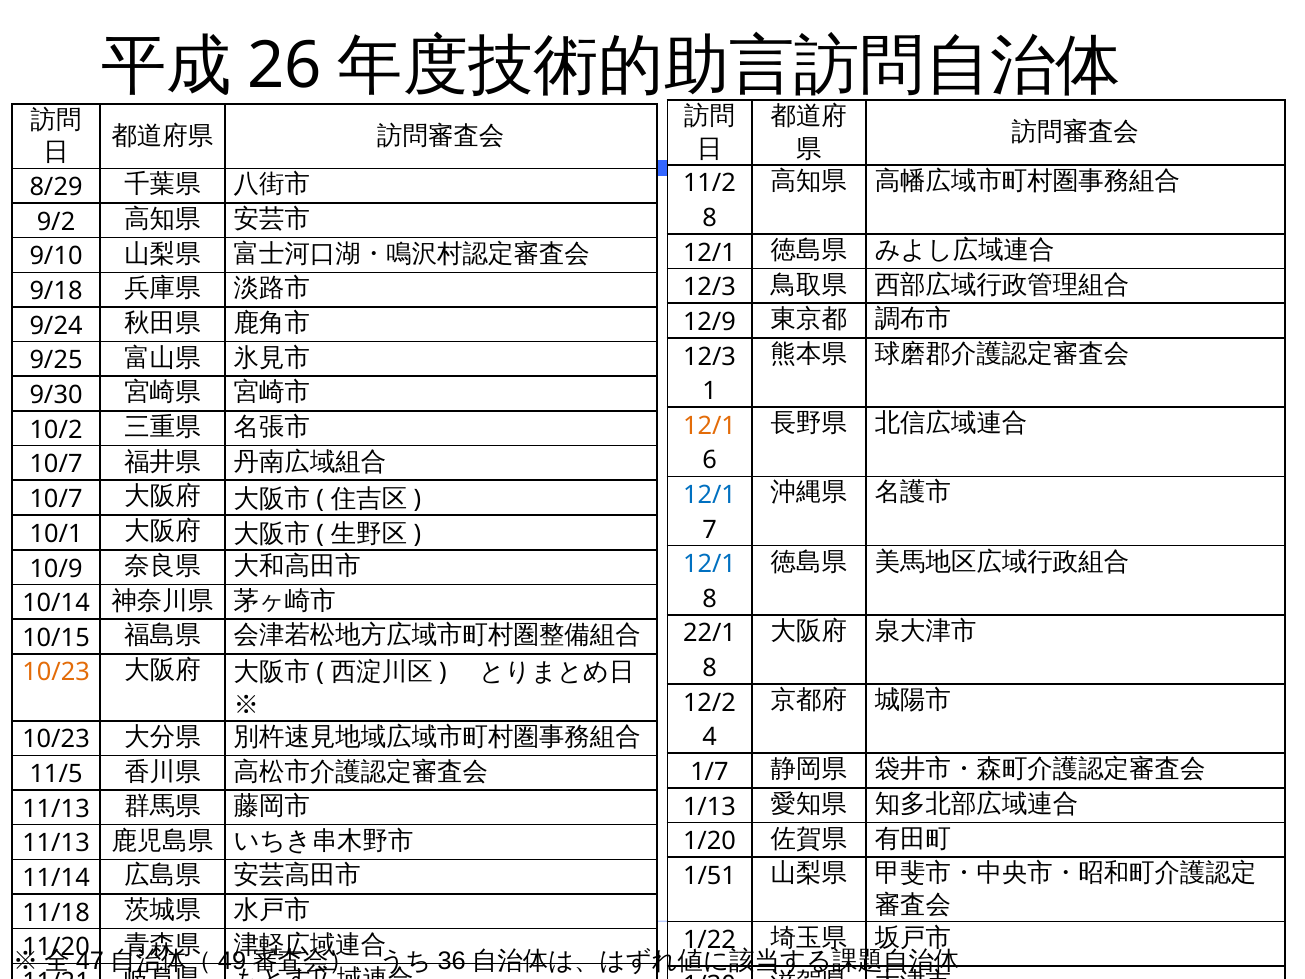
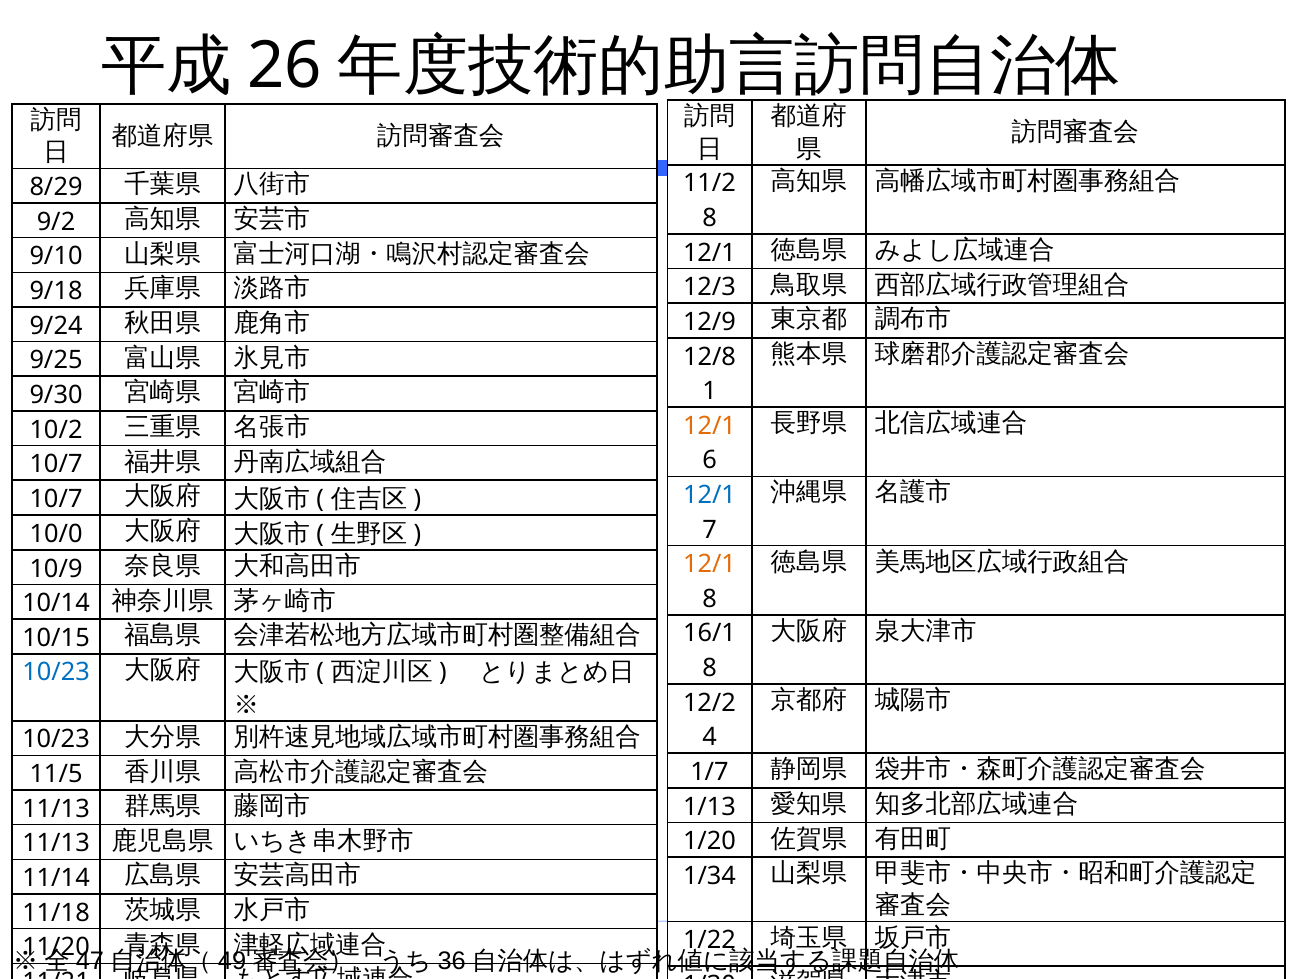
12/3 at (710, 357): 12/3 -> 12/8
10/1: 10/1 -> 10/0
12/1 at (710, 564) colour: blue -> orange
22/1: 22/1 -> 16/1
10/23 at (56, 672) colour: orange -> blue
1/51: 1/51 -> 1/34
